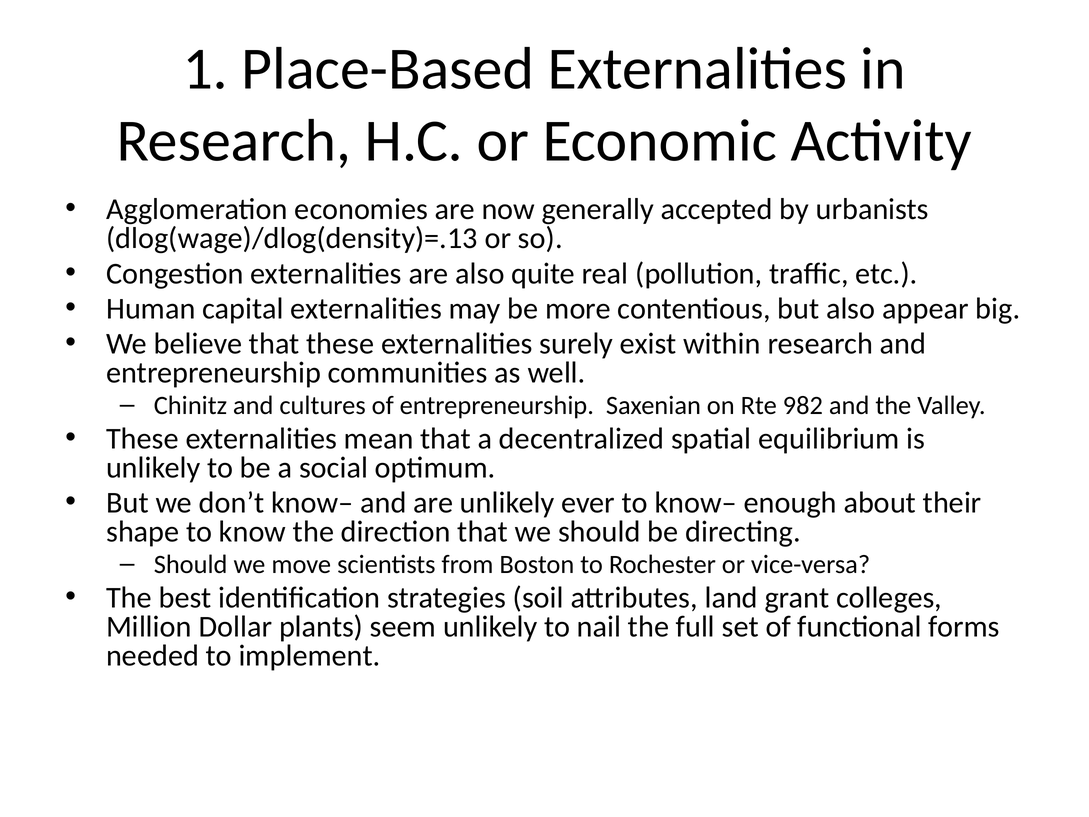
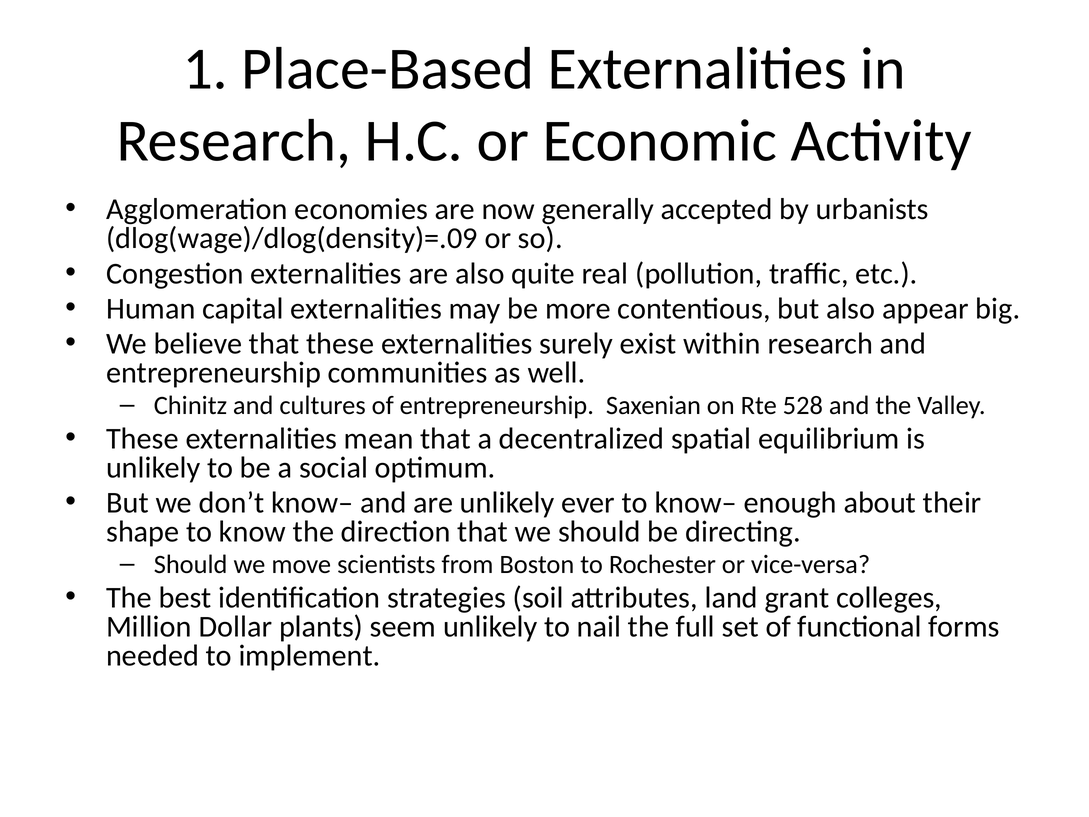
dlog(wage)/dlog(density)=.13: dlog(wage)/dlog(density)=.13 -> dlog(wage)/dlog(density)=.09
982: 982 -> 528
